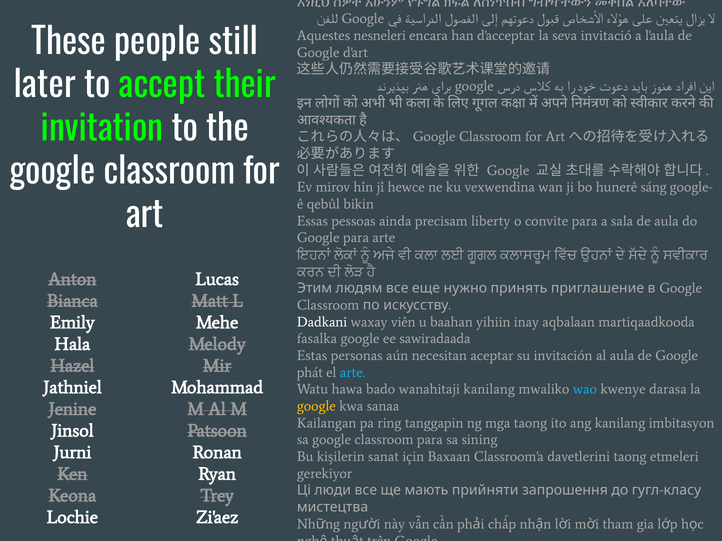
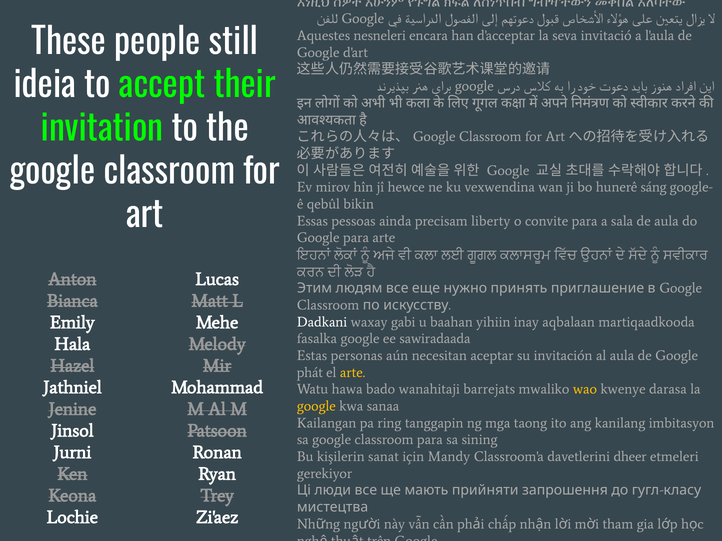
later: later -> ideia
viên: viên -> gabi
arte at (353, 373) colour: light blue -> yellow
wanahitaji kanilang: kanilang -> barrejats
wao colour: light blue -> yellow
Baxaan: Baxaan -> Mandy
davetlerini taong: taong -> dheer
